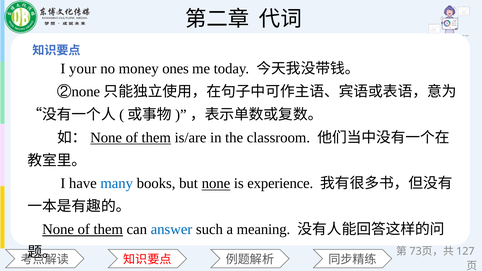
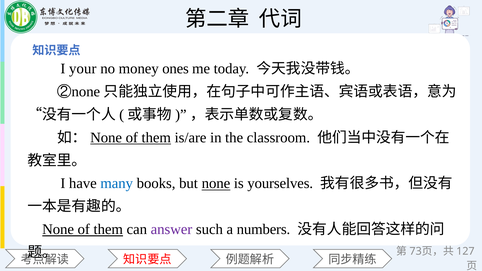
experience: experience -> yourselves
answer colour: blue -> purple
meaning: meaning -> numbers
